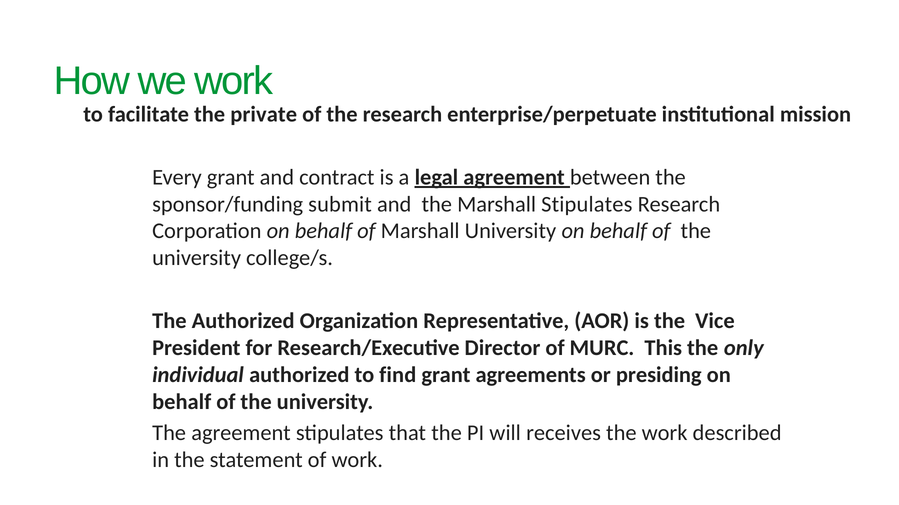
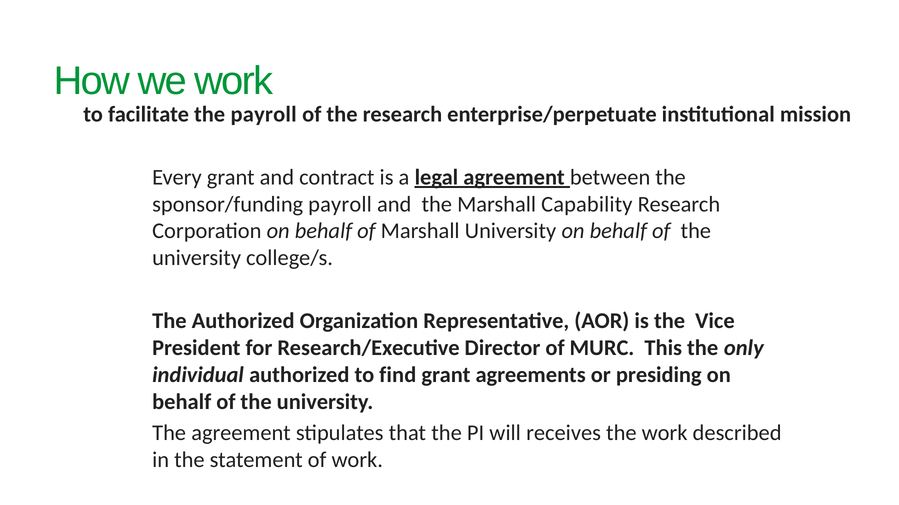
the private: private -> payroll
sponsor/funding submit: submit -> payroll
Marshall Stipulates: Stipulates -> Capability
